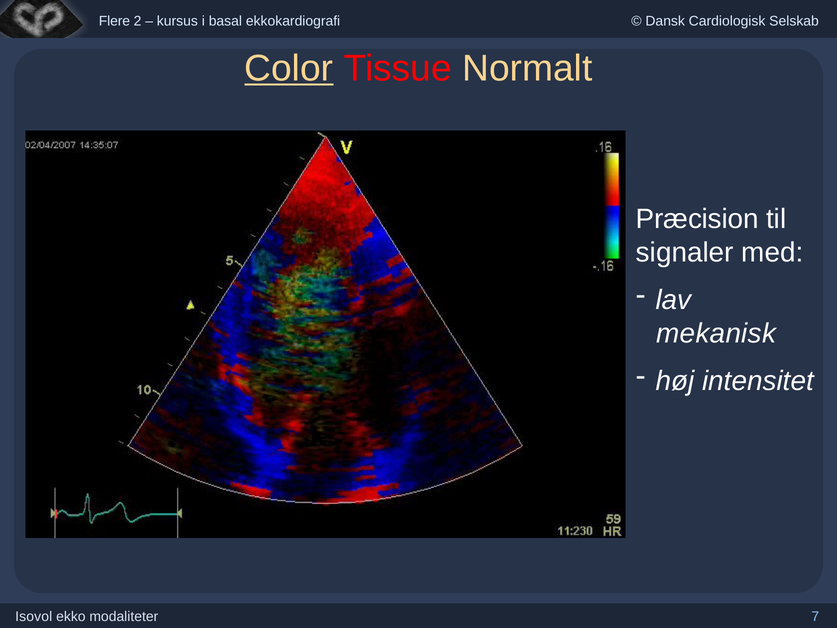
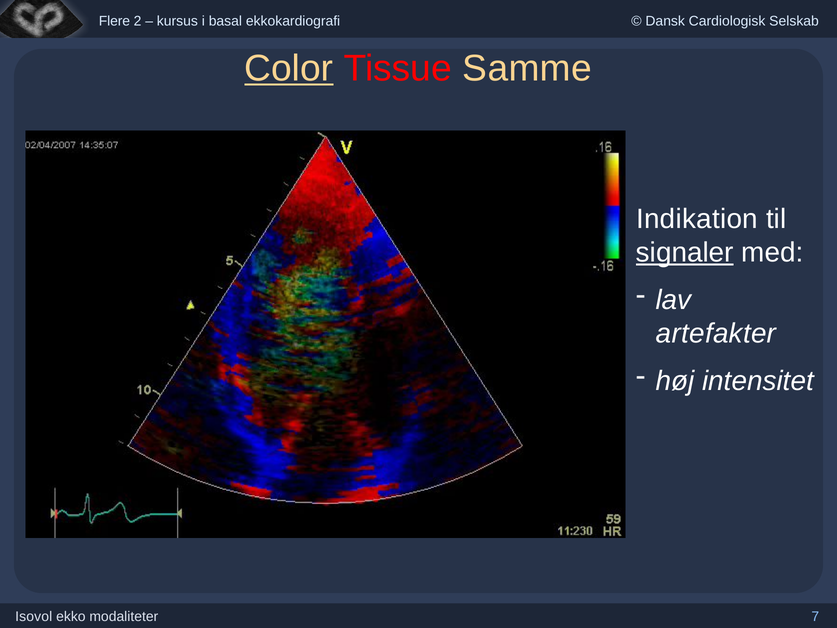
Normalt: Normalt -> Samme
Præcision: Præcision -> Indikation
signaler underline: none -> present
mekanisk: mekanisk -> artefakter
